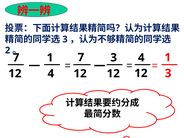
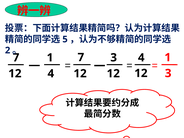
3 at (65, 39): 3 -> 5
